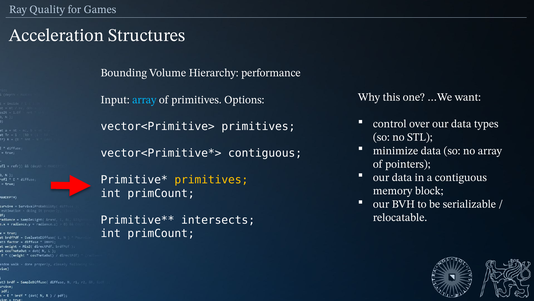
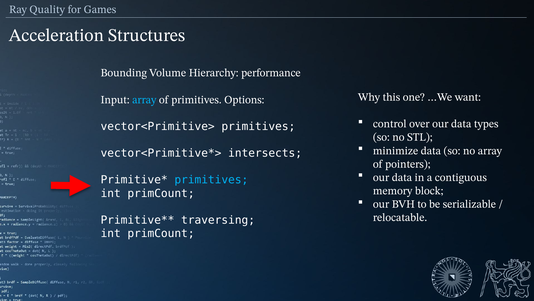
contiguous at (265, 153): contiguous -> intersects
primitives at (211, 180) colour: yellow -> light blue
intersects: intersects -> traversing
